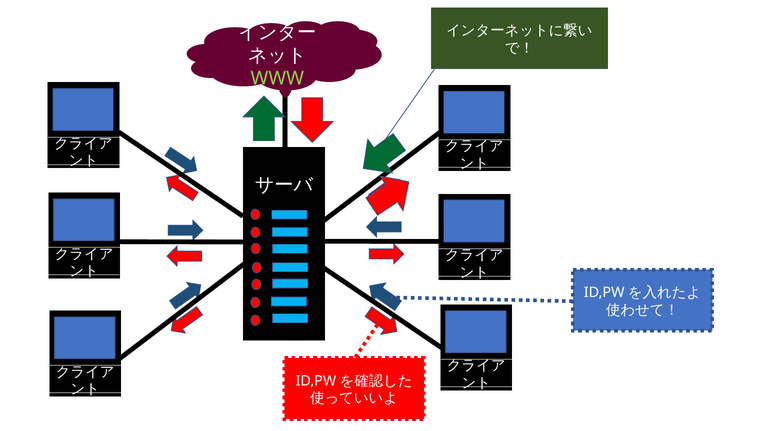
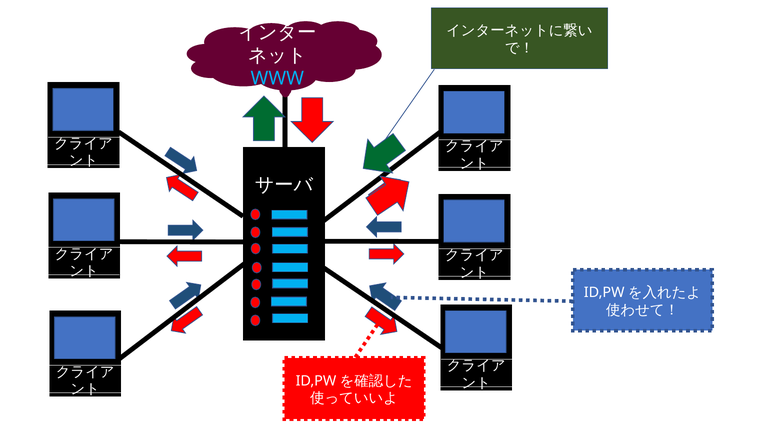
WWW colour: light green -> light blue
